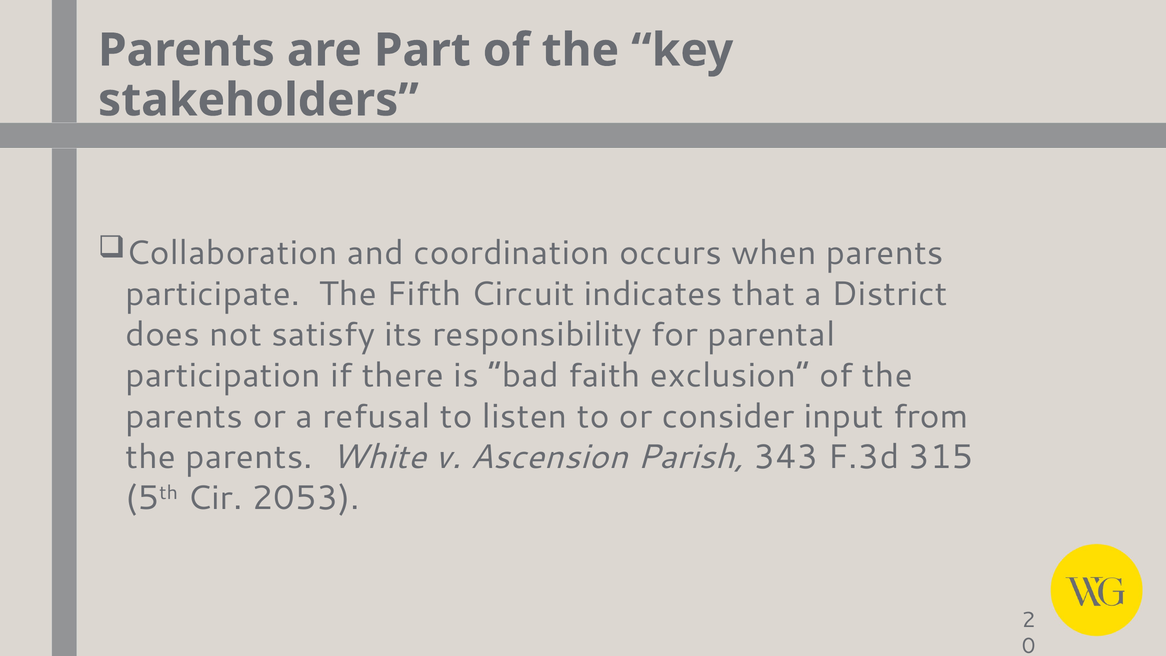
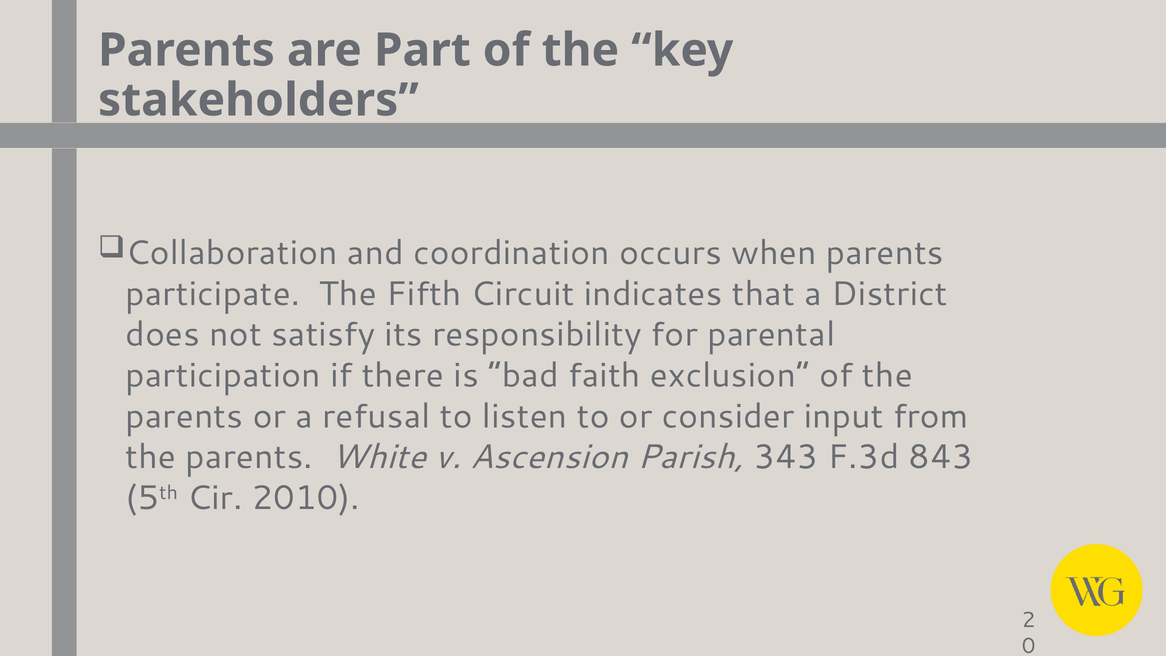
315: 315 -> 843
2053: 2053 -> 2010
